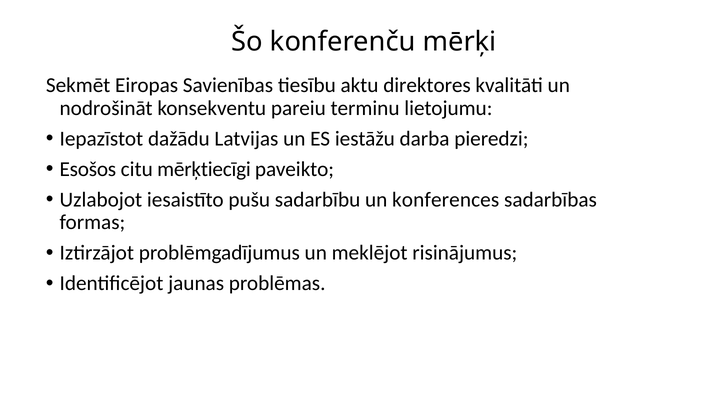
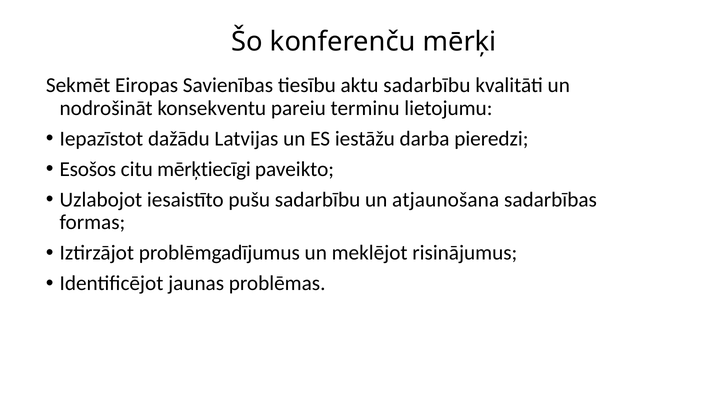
aktu direktores: direktores -> sadarbību
konferences: konferences -> atjaunošana
